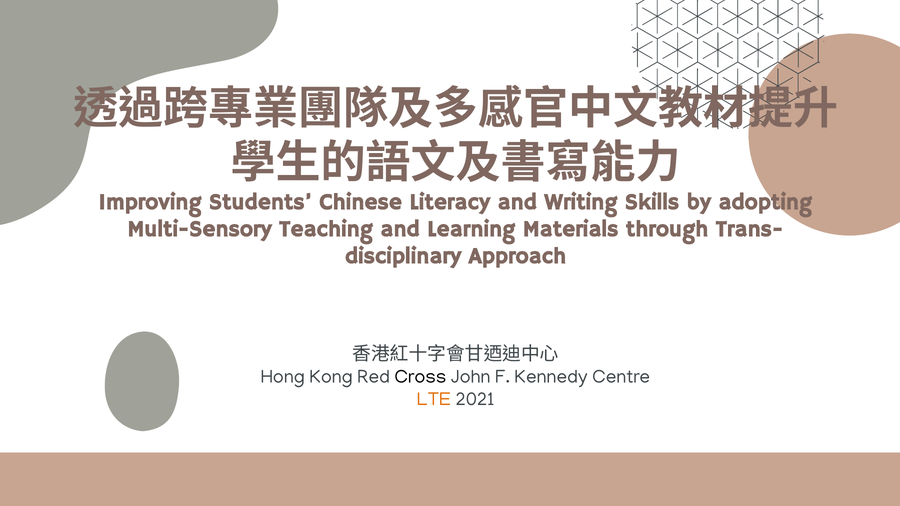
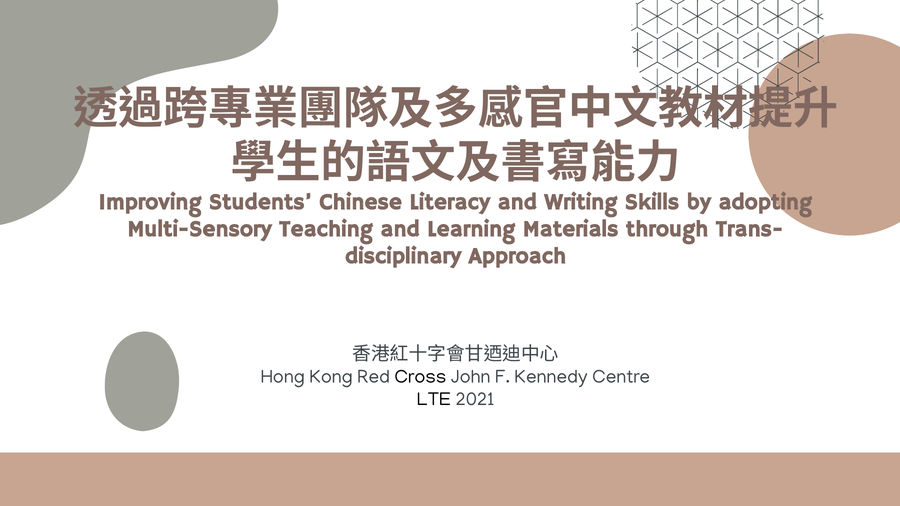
LTE colour: orange -> black
